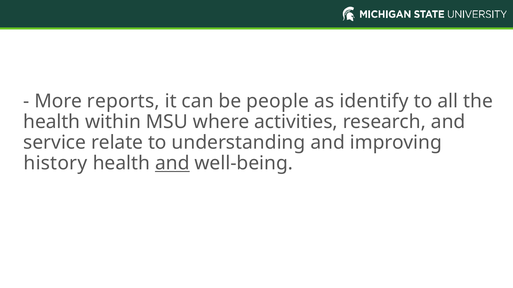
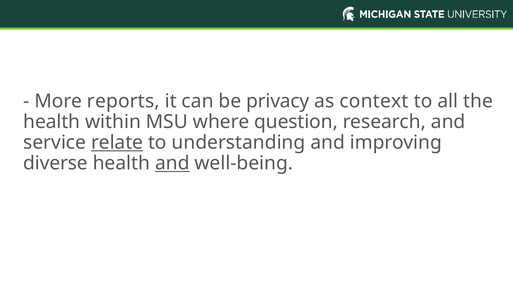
people: people -> privacy
identify: identify -> context
activities: activities -> question
relate underline: none -> present
history: history -> diverse
